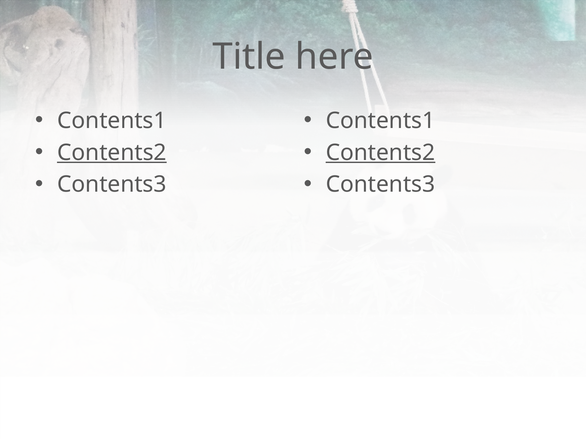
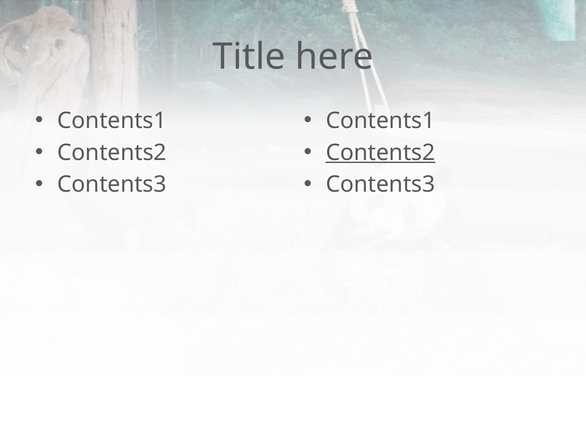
Contents2 at (112, 153) underline: present -> none
